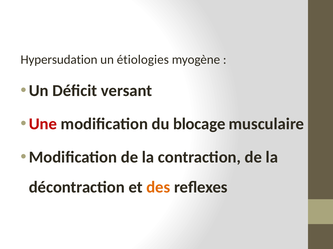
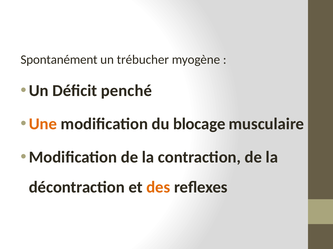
Hypersudation: Hypersudation -> Spontanément
étiologies: étiologies -> trébucher
versant: versant -> penché
Une colour: red -> orange
